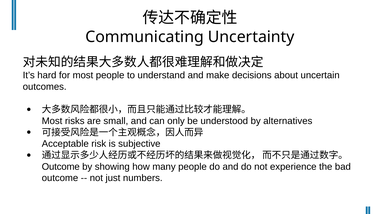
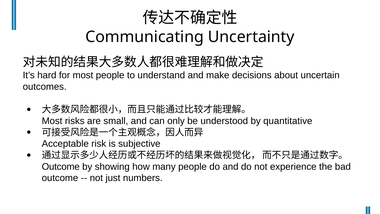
alternatives: alternatives -> quantitative
